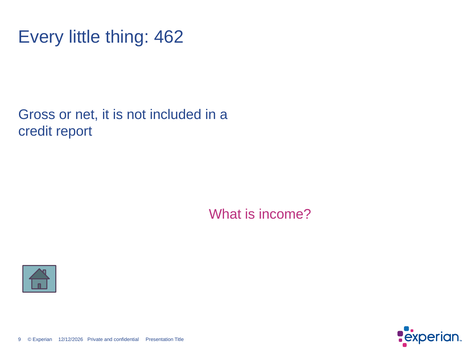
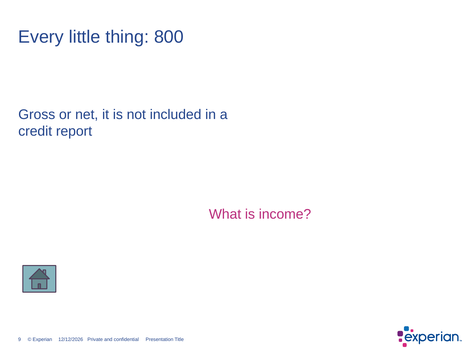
462: 462 -> 800
